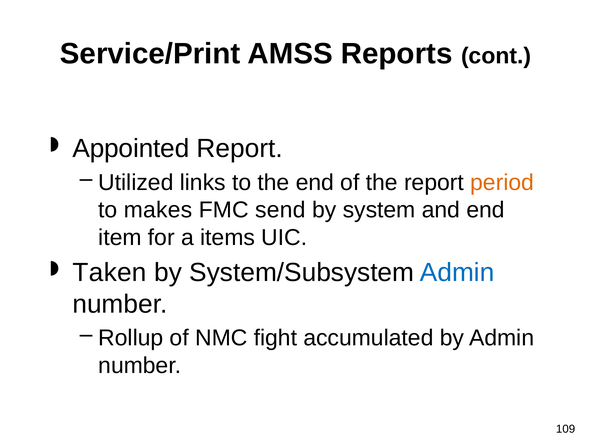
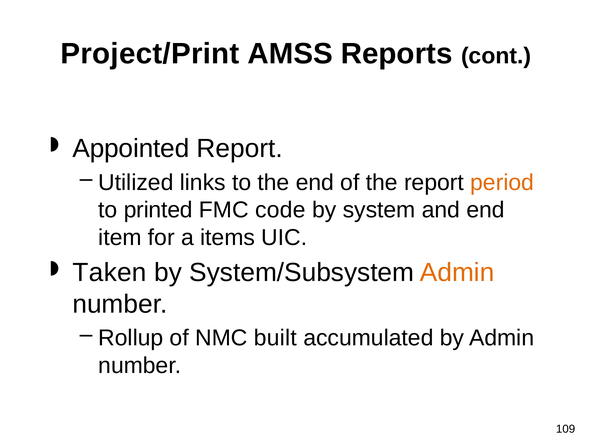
Service/Print: Service/Print -> Project/Print
makes: makes -> printed
send: send -> code
Admin at (457, 273) colour: blue -> orange
fight: fight -> built
